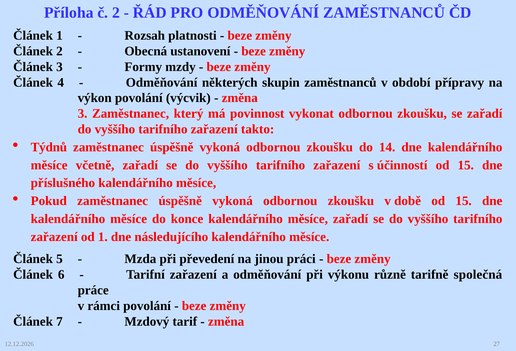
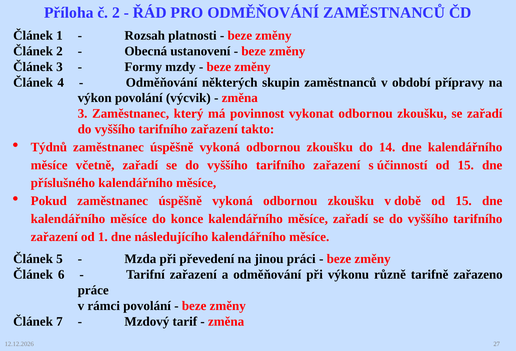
společná: společná -> zařazeno
